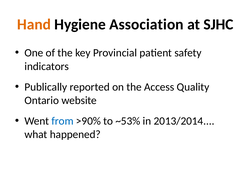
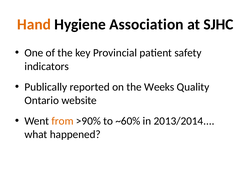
Access: Access -> Weeks
from colour: blue -> orange
~53%: ~53% -> ~60%
